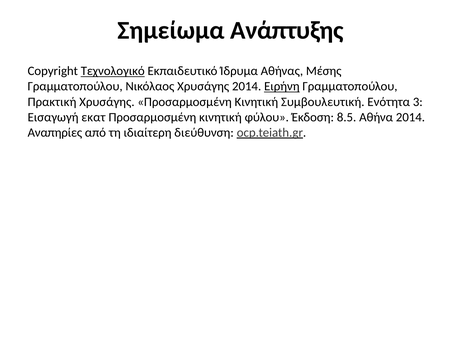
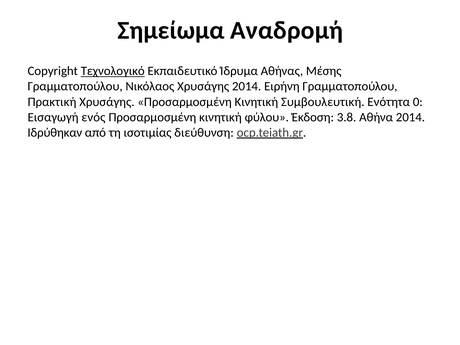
Ανάπτυξης: Ανάπτυξης -> Αναδρομή
Ειρήνη underline: present -> none
3: 3 -> 0
εκατ: εκατ -> ενός
8.5: 8.5 -> 3.8
Αναπηρίες: Αναπηρίες -> Ιδρύθηκαν
ιδιαίτερη: ιδιαίτερη -> ισοτιμίας
